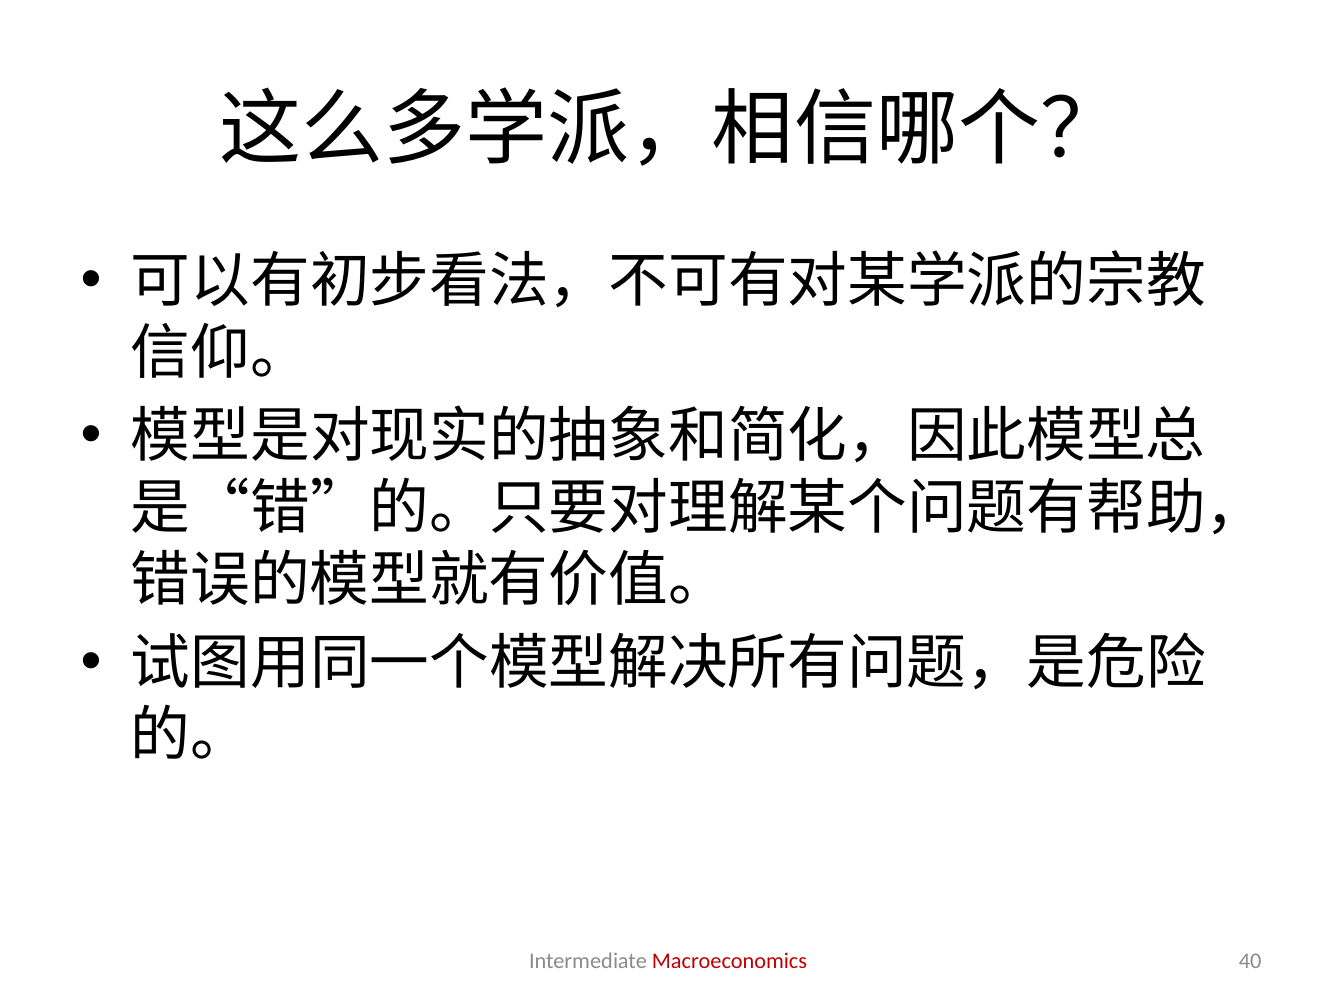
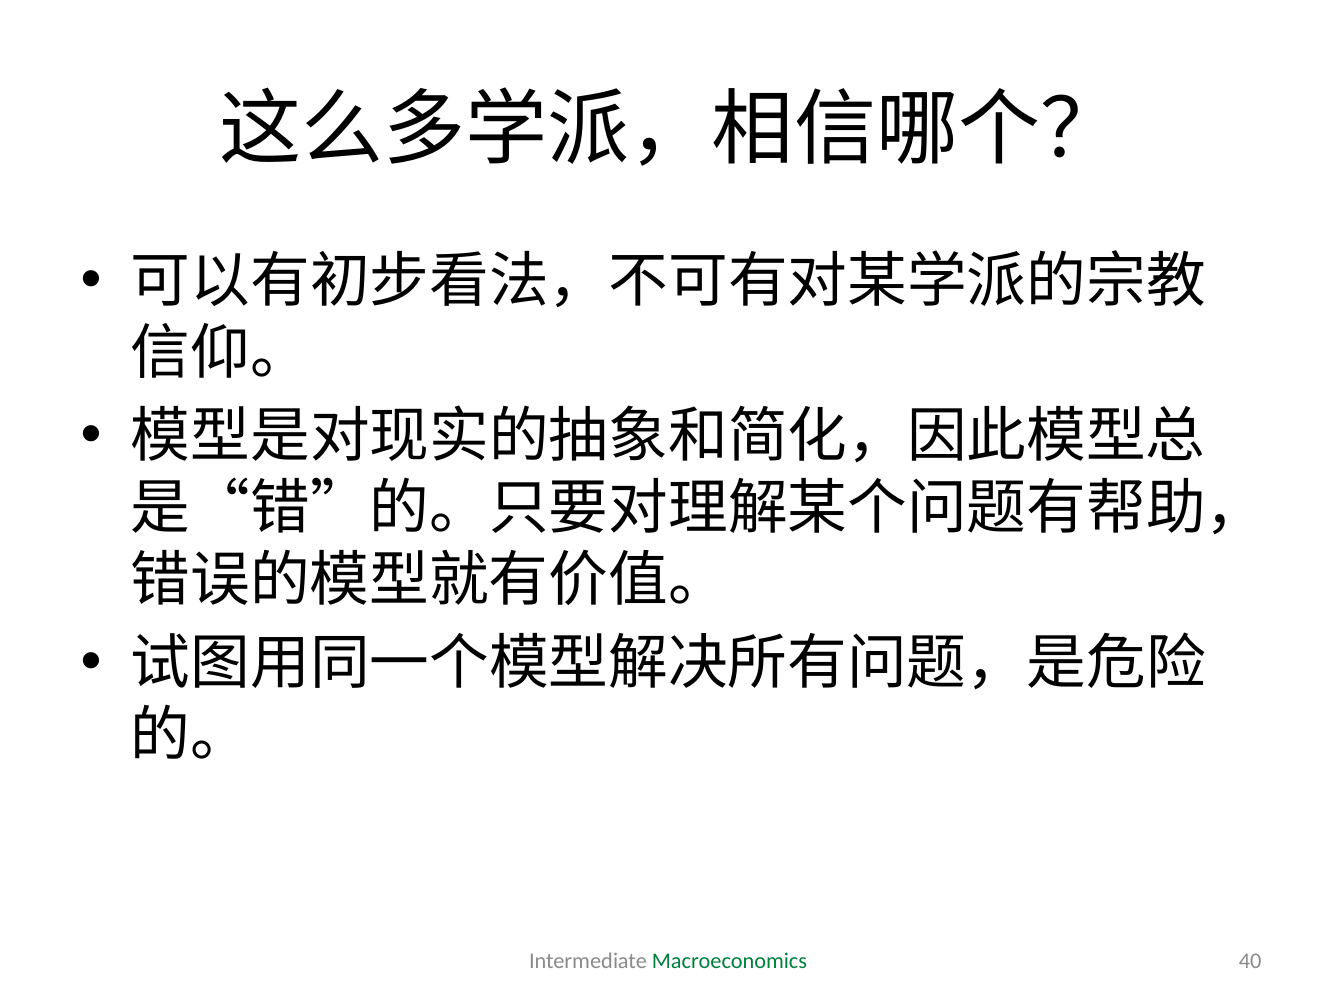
Macroeconomics colour: red -> green
